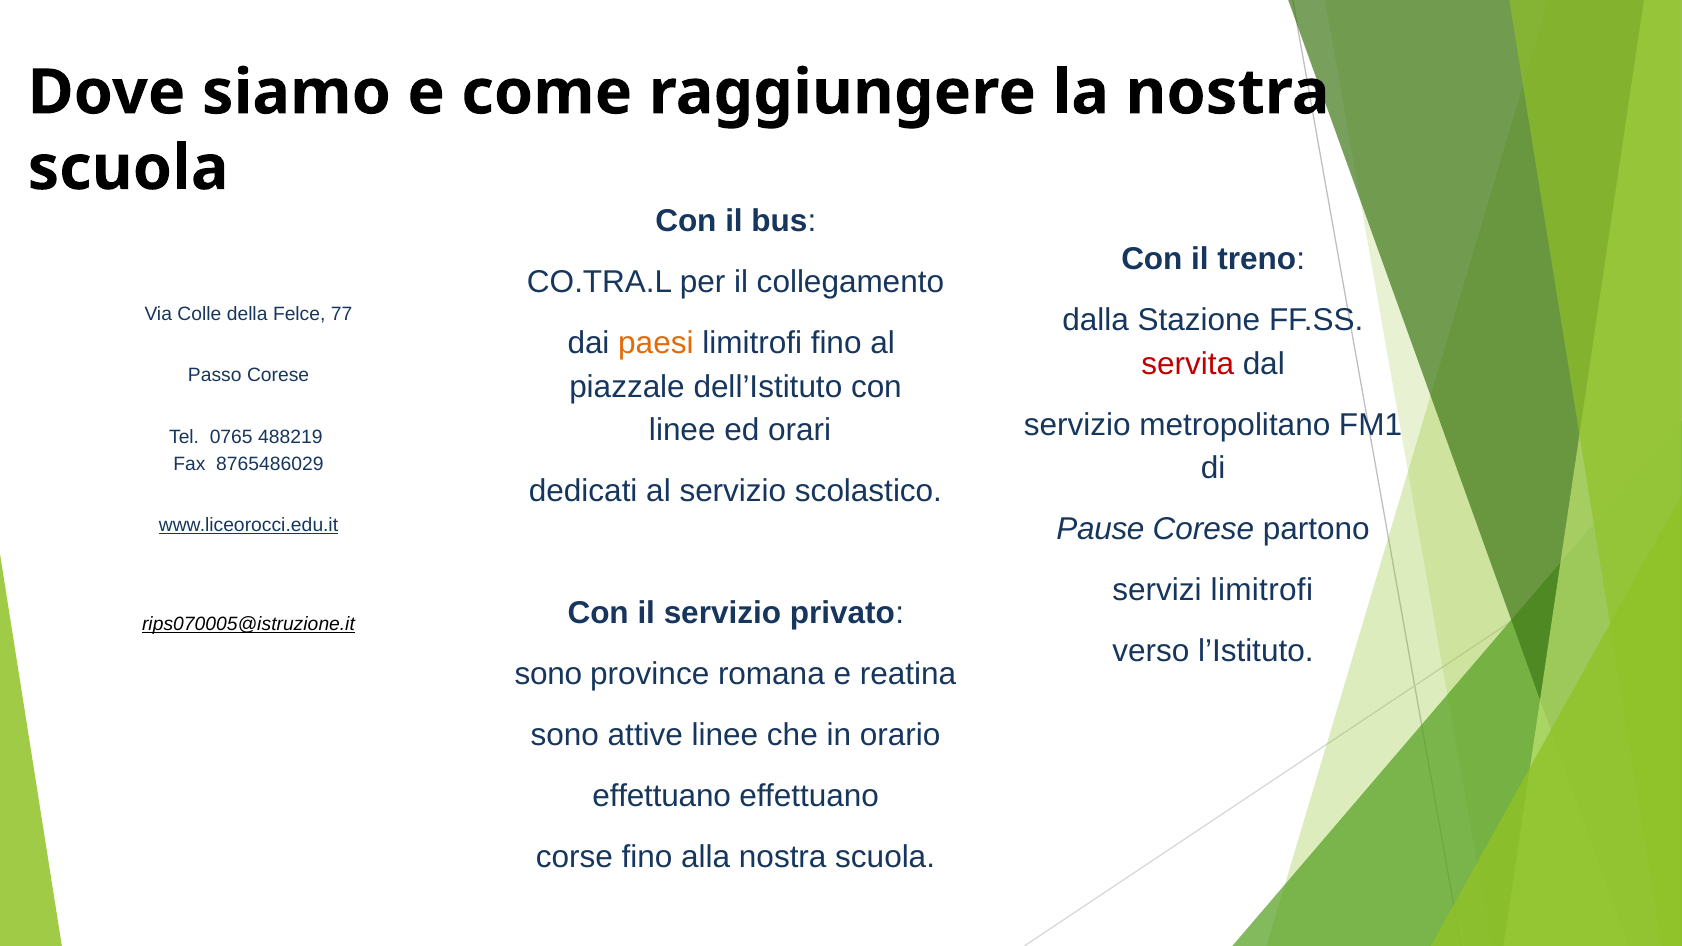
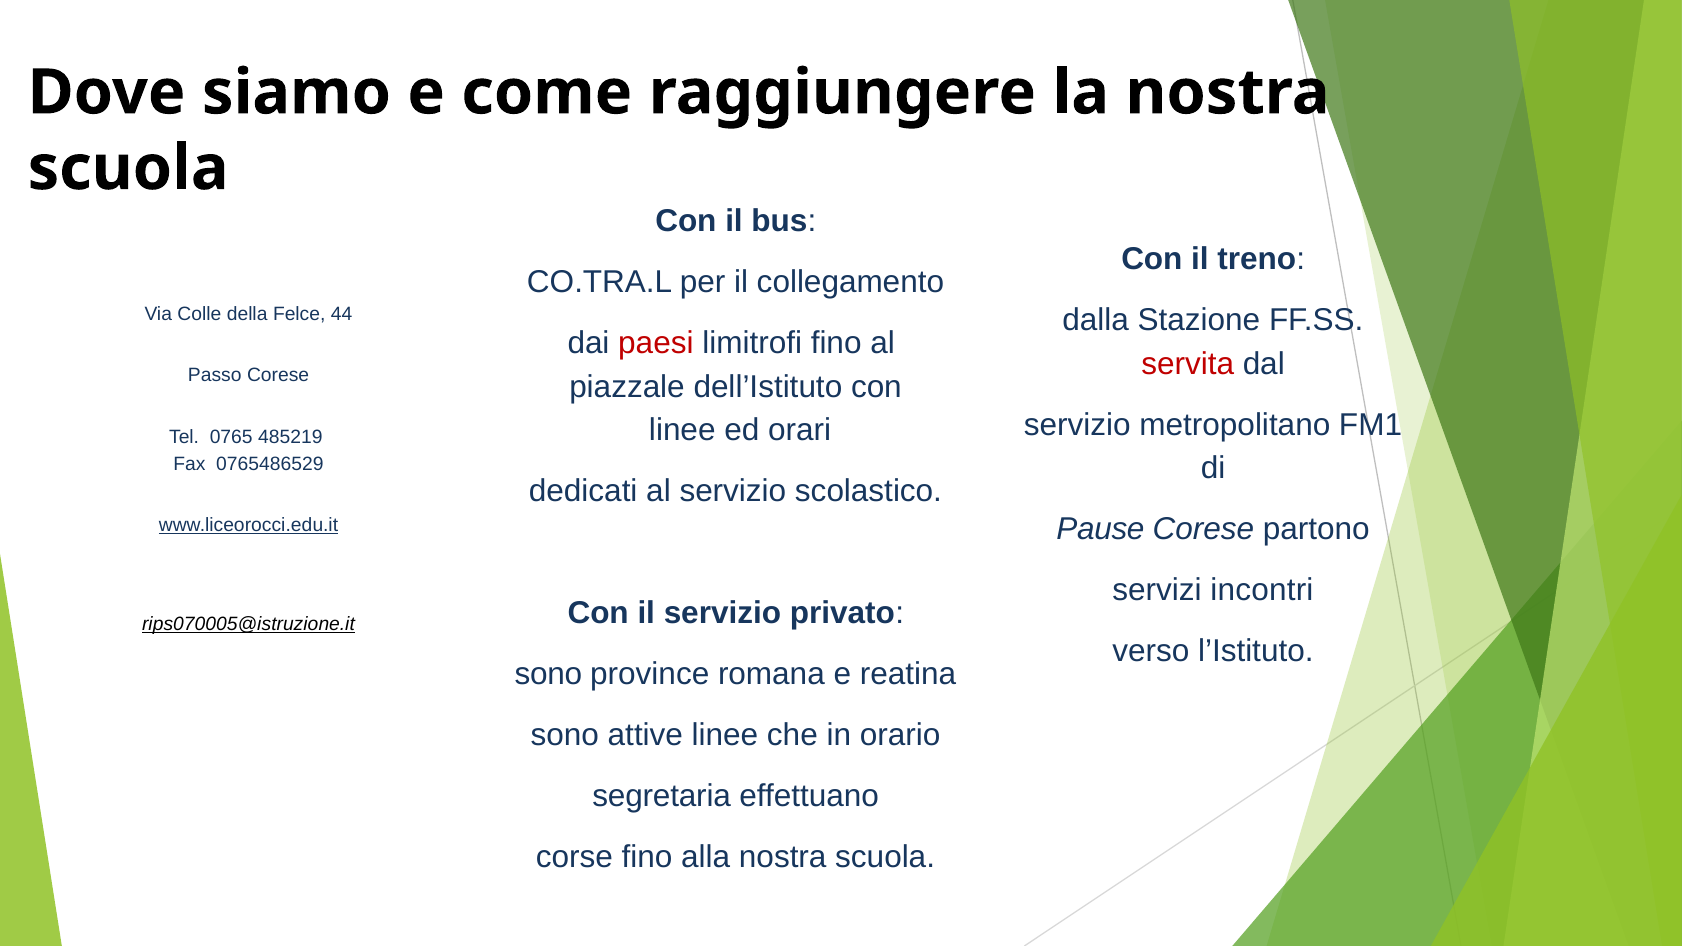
77: 77 -> 44
paesi colour: orange -> red
488219: 488219 -> 485219
8765486029: 8765486029 -> 0765486529
servizi limitrofi: limitrofi -> incontri
effettuano at (662, 797): effettuano -> segretaria
